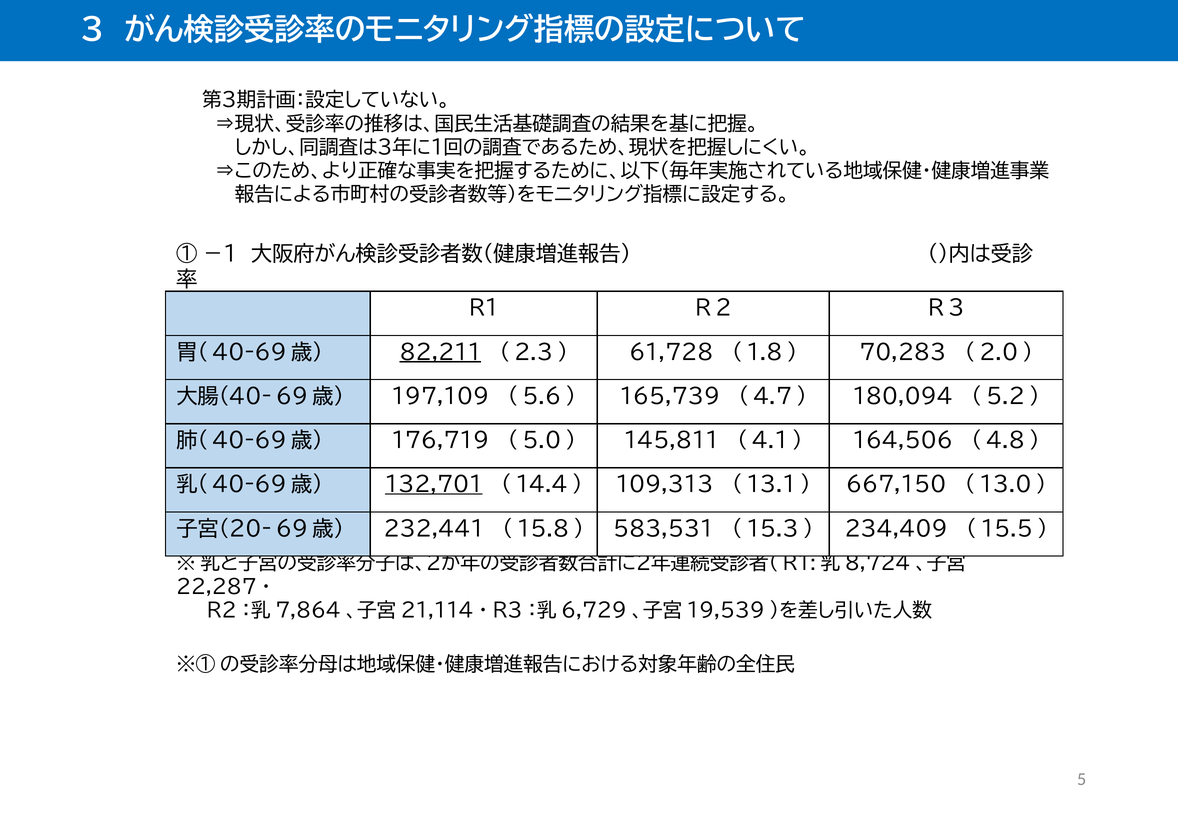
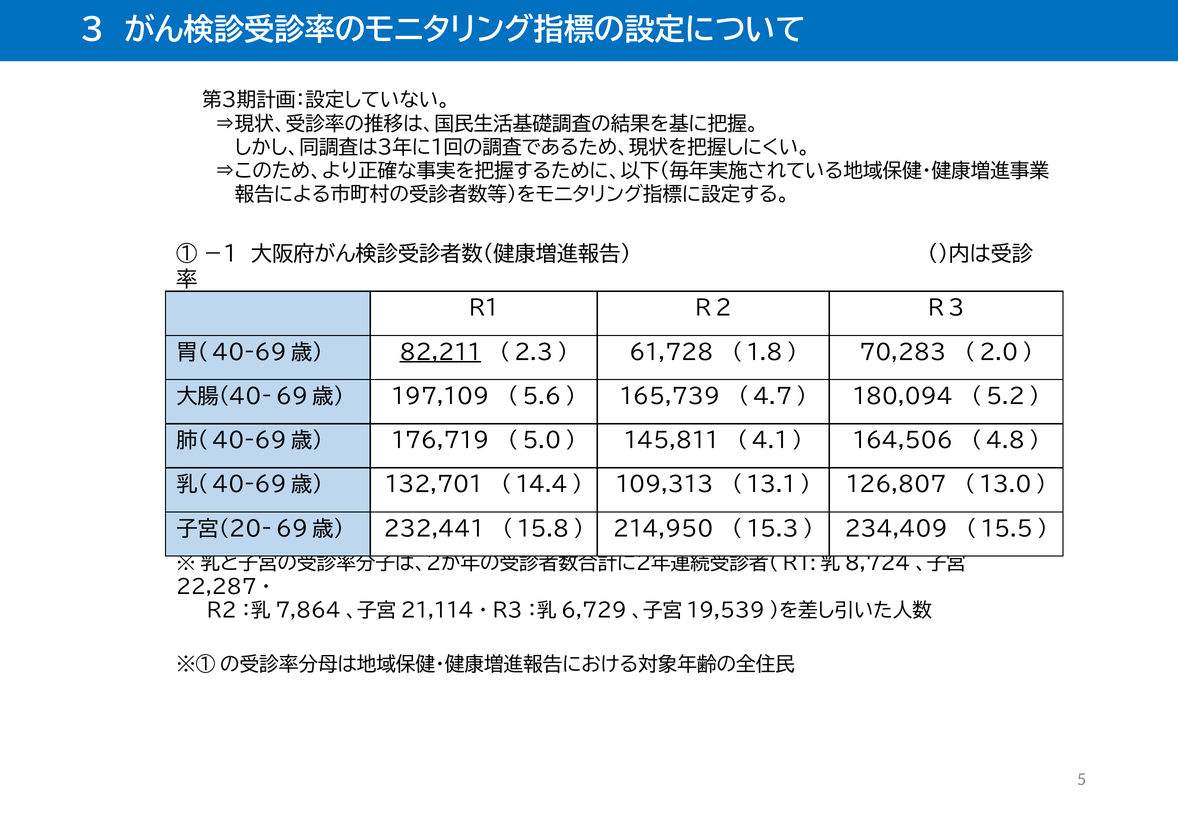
132,701 underline: present -> none
667,150: 667,150 -> 126,807
583,531: 583,531 -> 214,950
